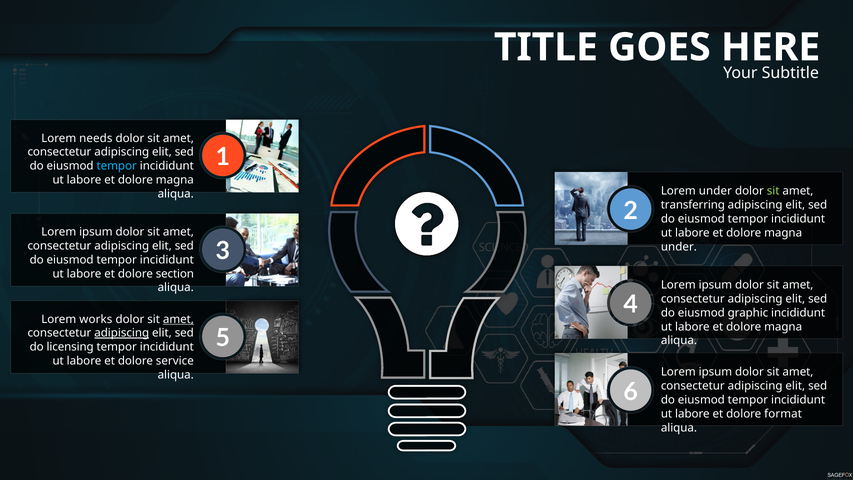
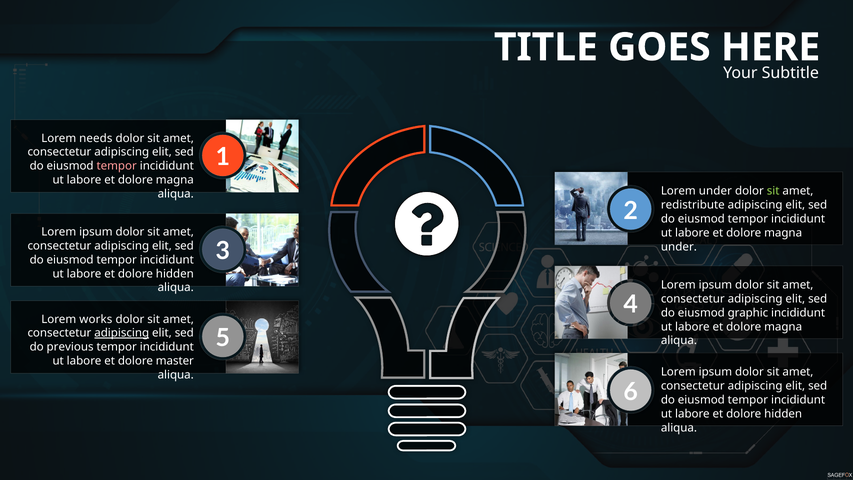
tempor at (117, 166) colour: light blue -> pink
transferring: transferring -> redistribute
section at (175, 274): section -> hidden
amet at (178, 319) underline: present -> none
licensing: licensing -> previous
service: service -> master
format at (783, 414): format -> hidden
